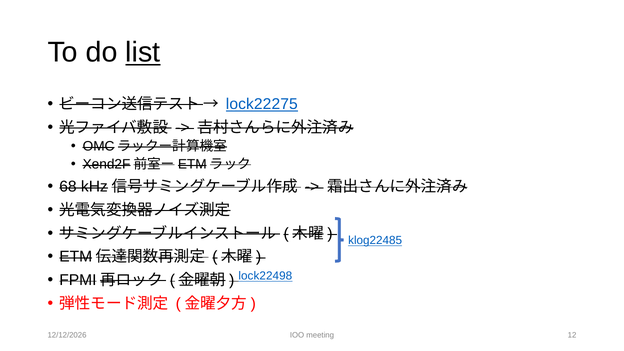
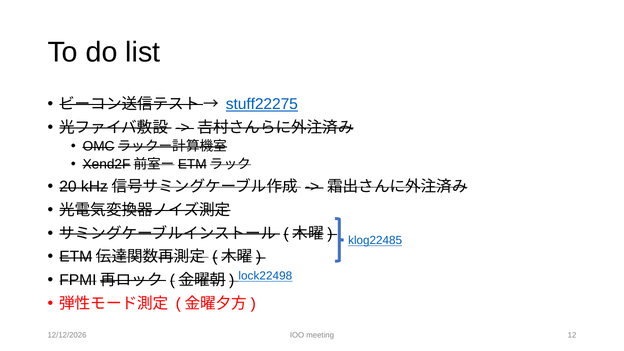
list underline: present -> none
lock22275: lock22275 -> stuff22275
68: 68 -> 20
